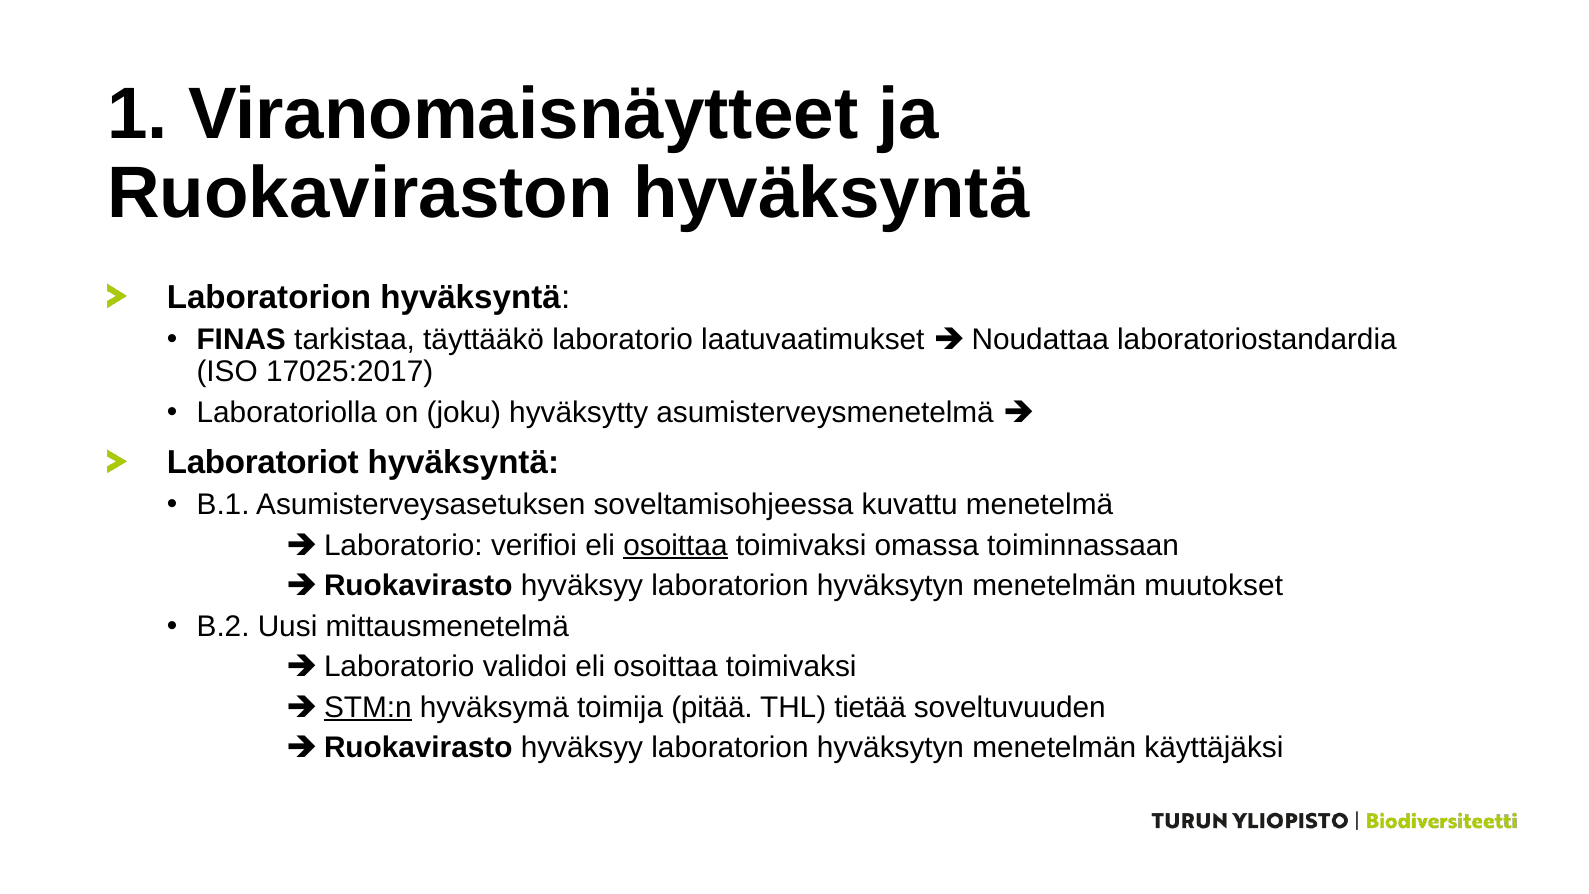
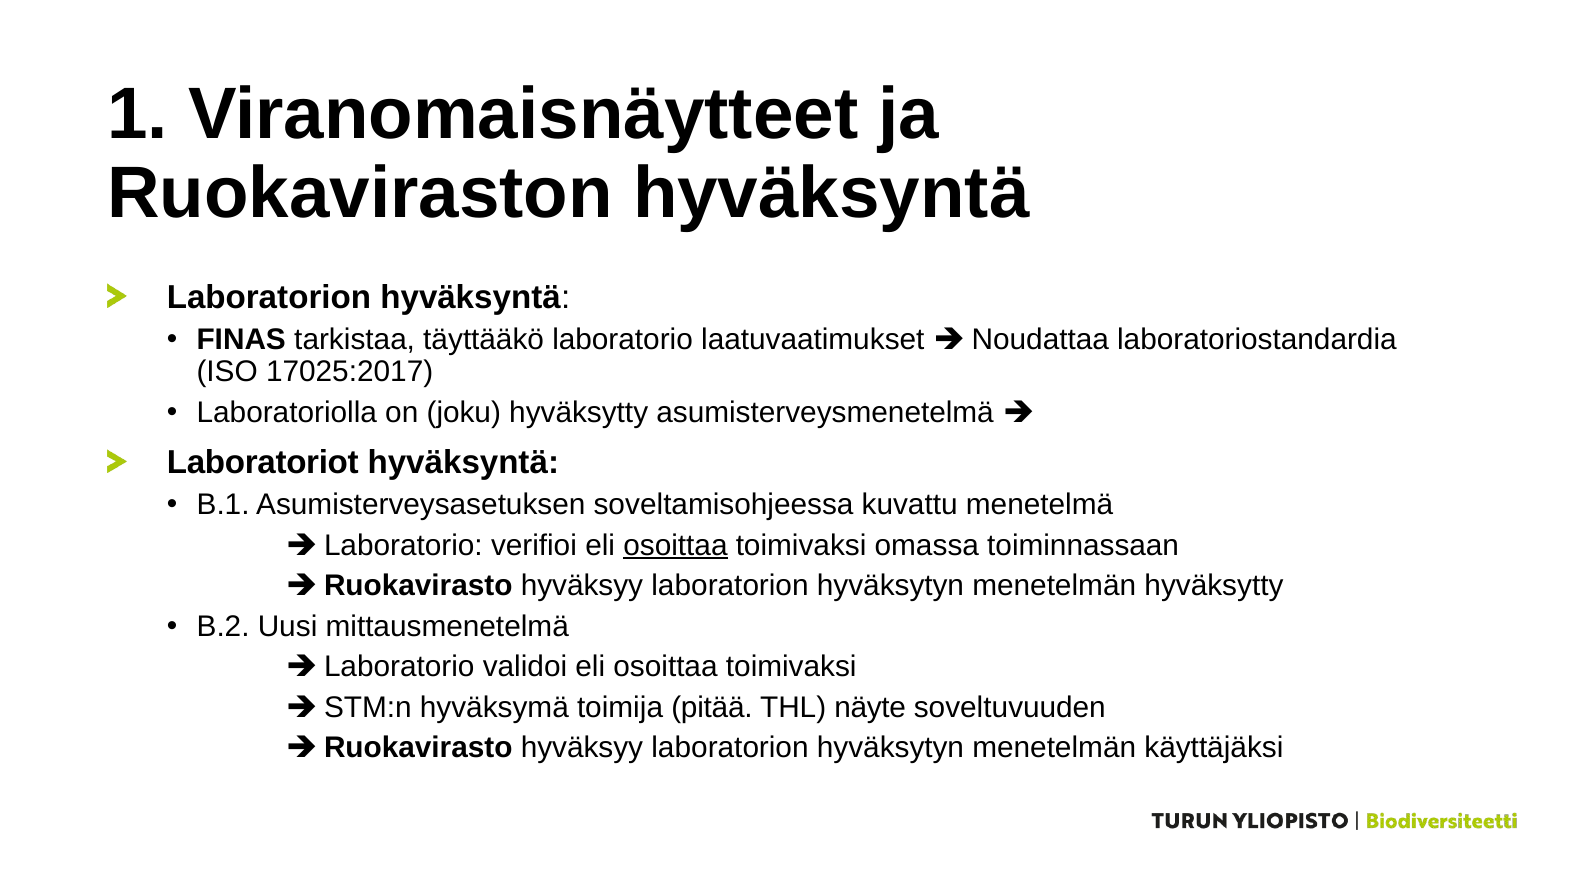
menetelmän muutokset: muutokset -> hyväksytty
STM:n underline: present -> none
tietää: tietää -> näyte
